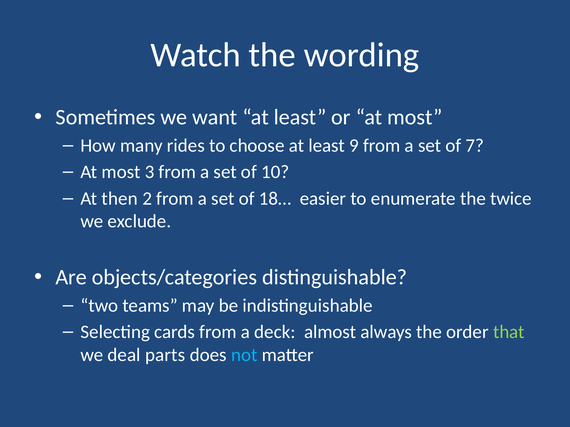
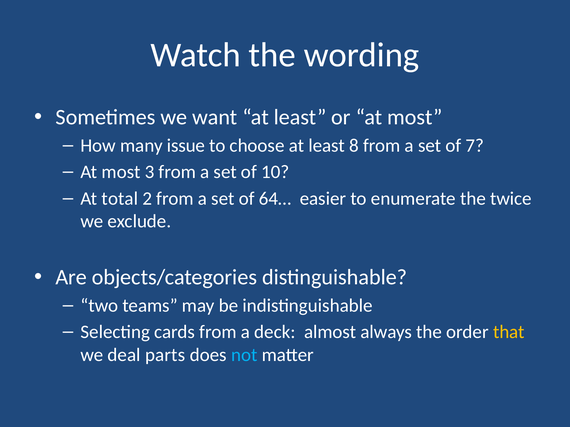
rides: rides -> issue
9: 9 -> 8
then: then -> total
18…: 18… -> 64…
that colour: light green -> yellow
